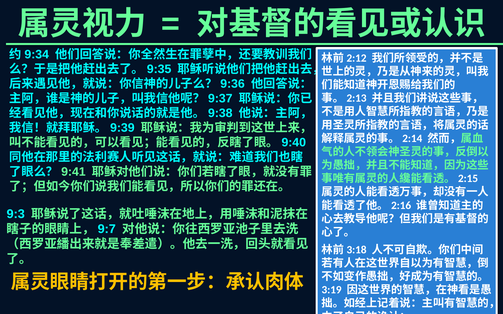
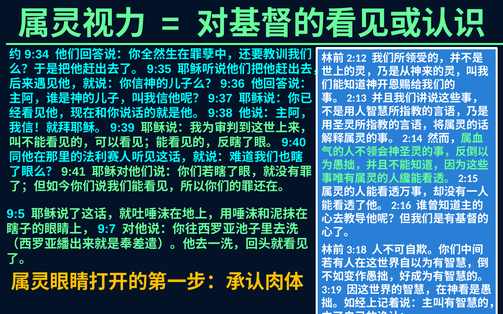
9:3: 9:3 -> 9:5
